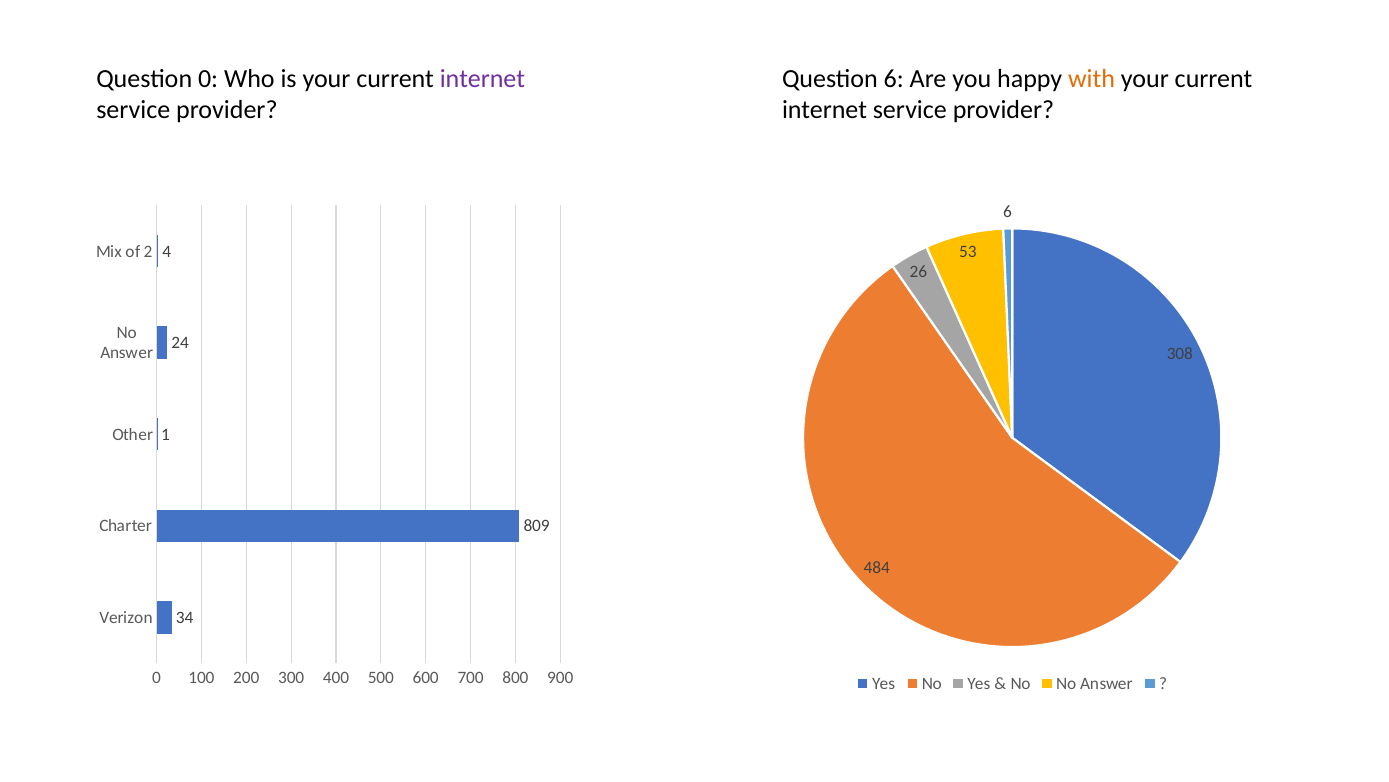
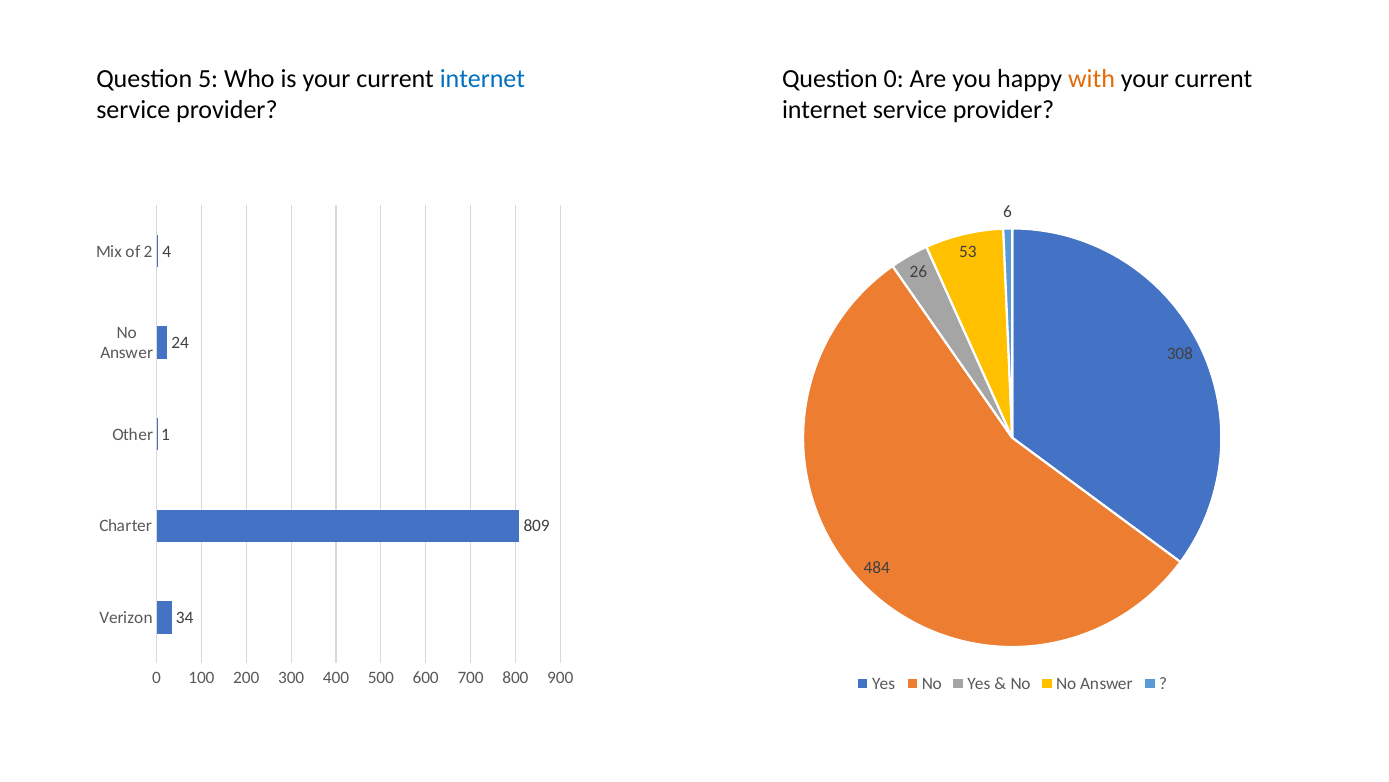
Question 0: 0 -> 5
internet at (482, 78) colour: purple -> blue
Question 6: 6 -> 0
